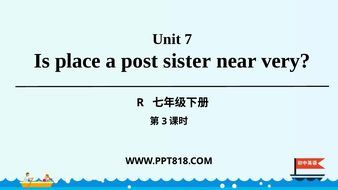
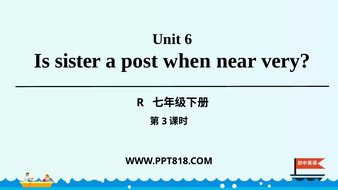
7: 7 -> 6
place: place -> sister
sister: sister -> when
